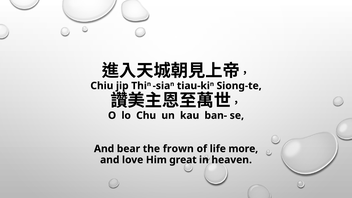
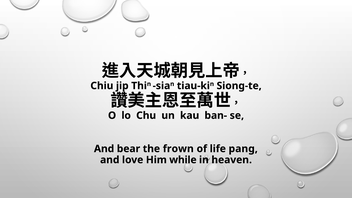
more: more -> pang
great: great -> while
